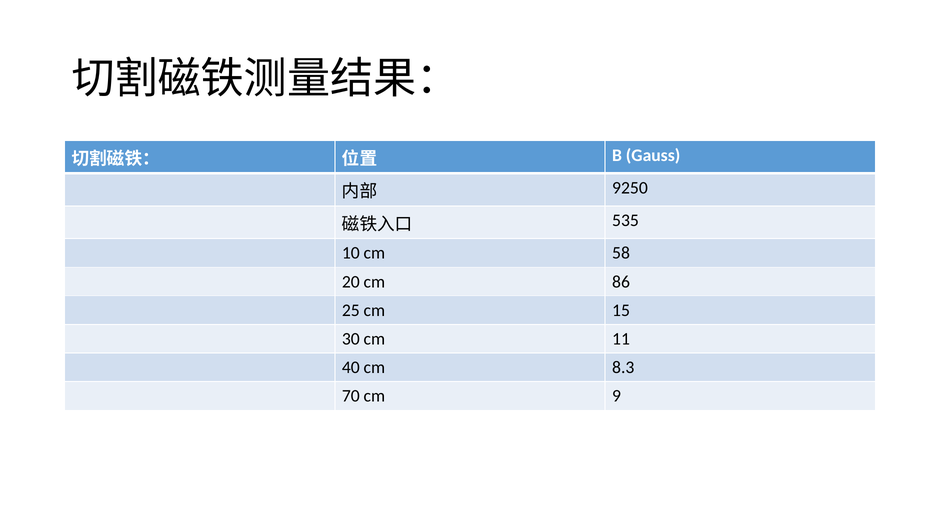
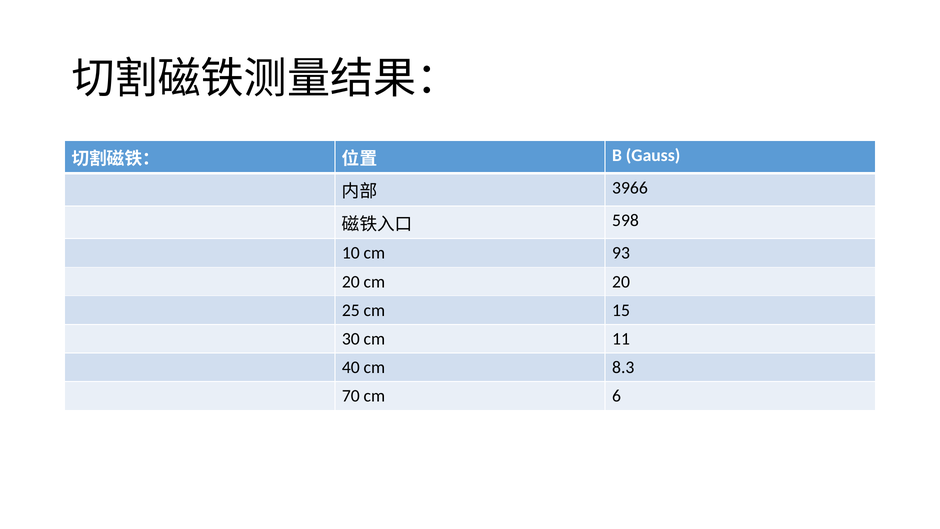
9250: 9250 -> 3966
535: 535 -> 598
58: 58 -> 93
cm 86: 86 -> 20
9: 9 -> 6
